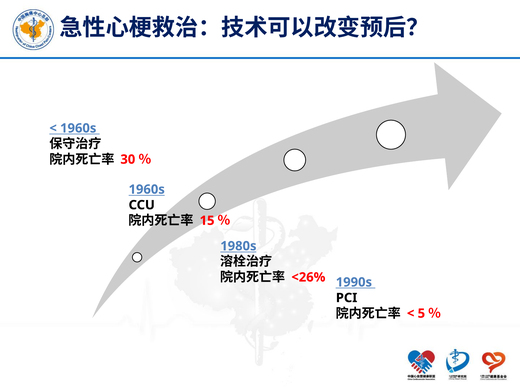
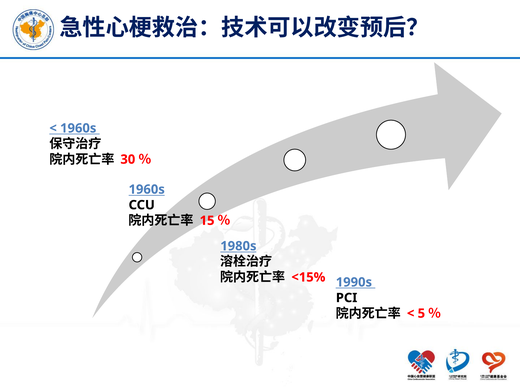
<26%: <26% -> <15%
